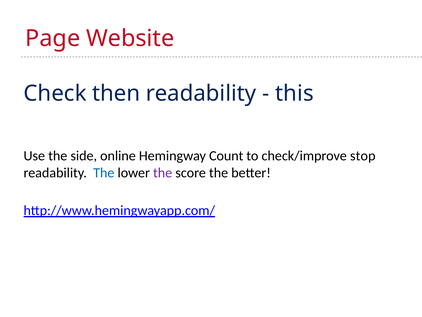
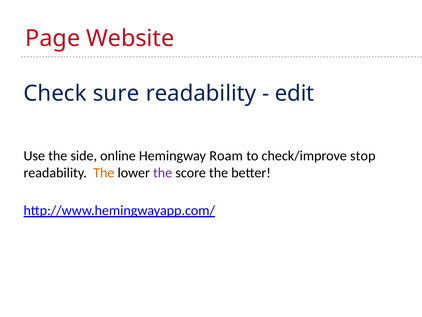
then: then -> sure
this: this -> edit
Count: Count -> Roam
The at (104, 173) colour: blue -> orange
